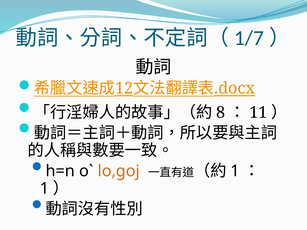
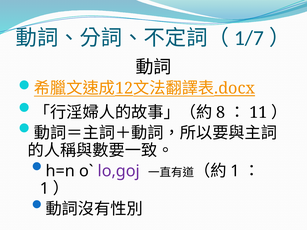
lo,goj colour: orange -> purple
